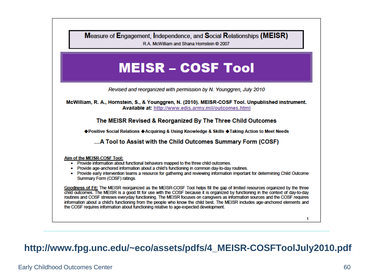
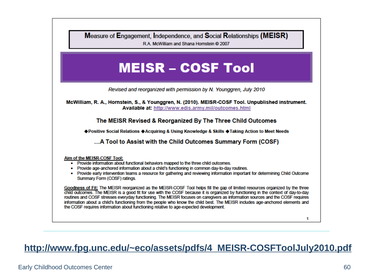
http://www.fpg.unc.edu/~eco/assets/pdfs/4_MEISR-COSFToolJuly2010.pdf underline: none -> present
